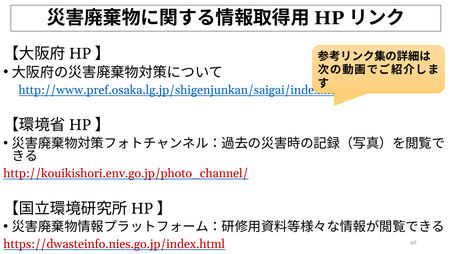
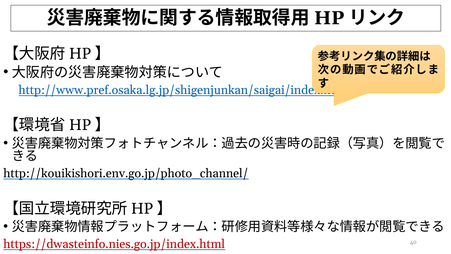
http://kouikishori.env.go.jp/photo_channel/ colour: red -> black
